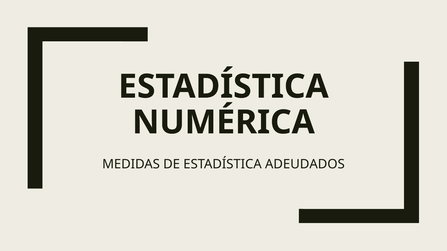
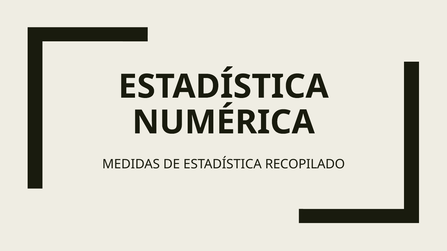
ADEUDADOS: ADEUDADOS -> RECOPILADO
